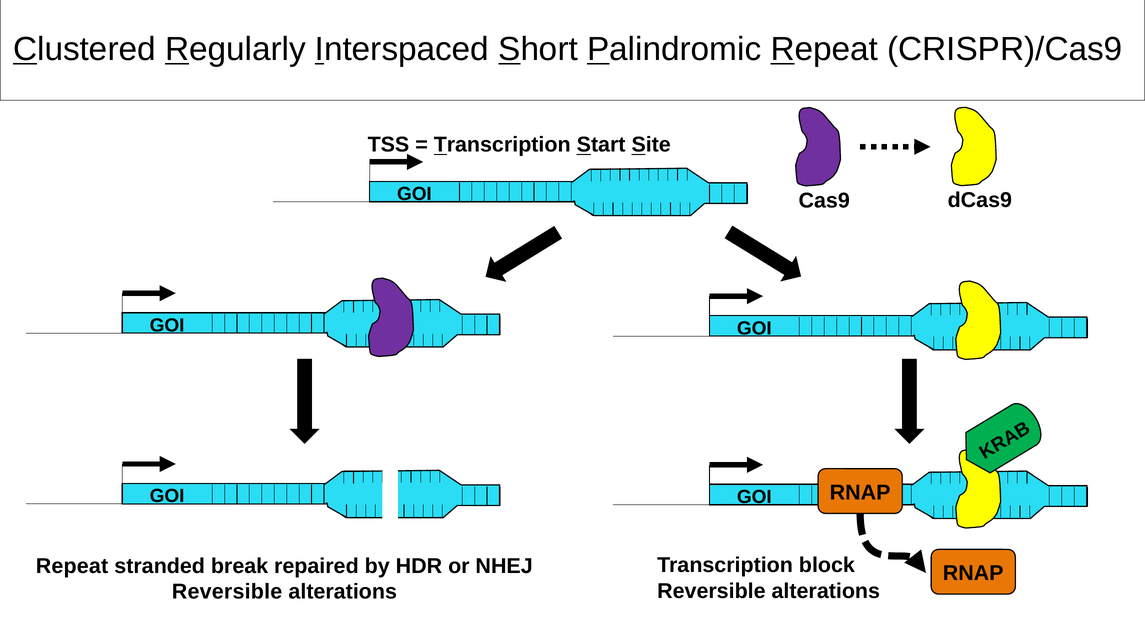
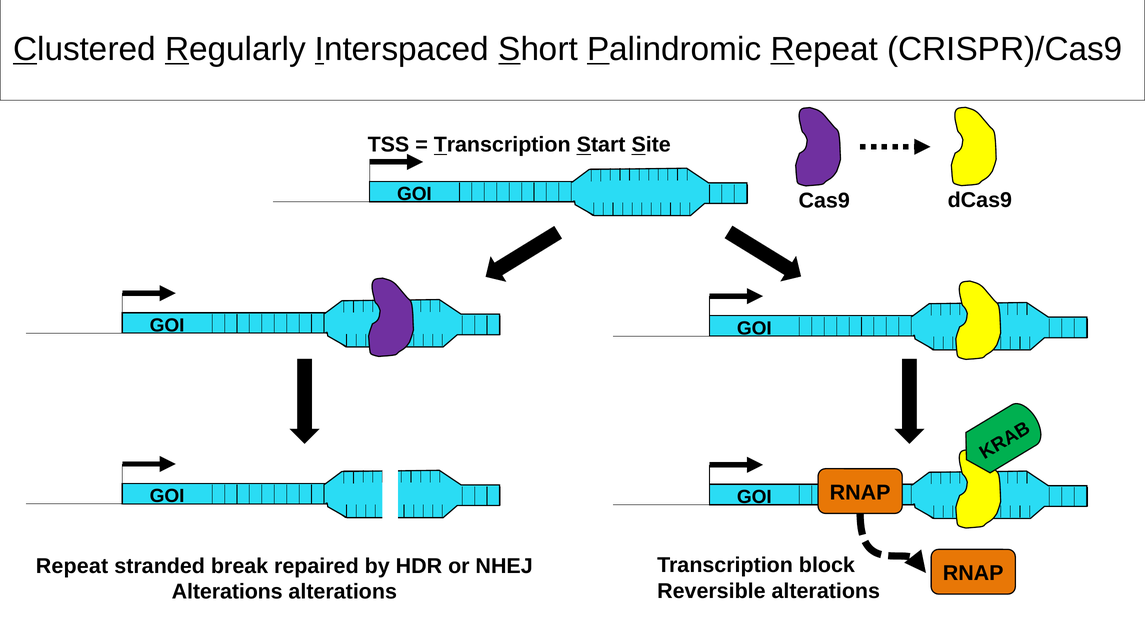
Reversible at (227, 592): Reversible -> Alterations
